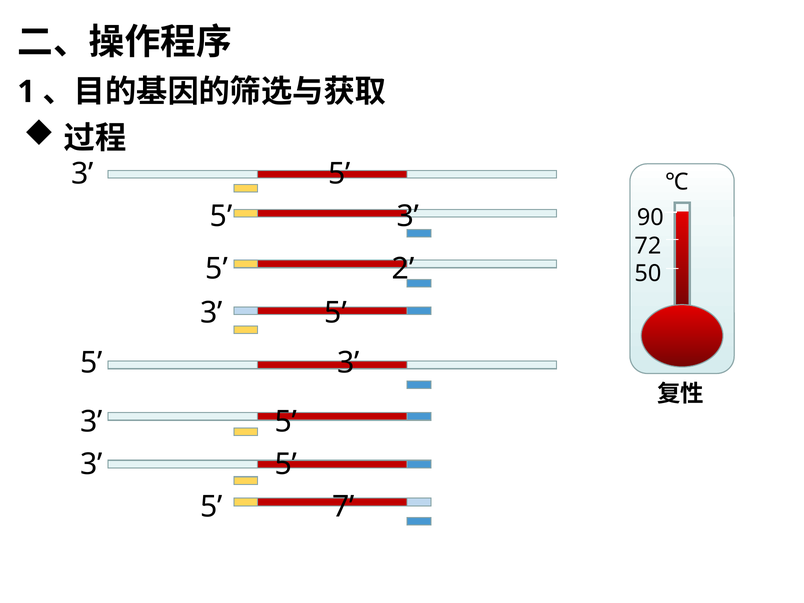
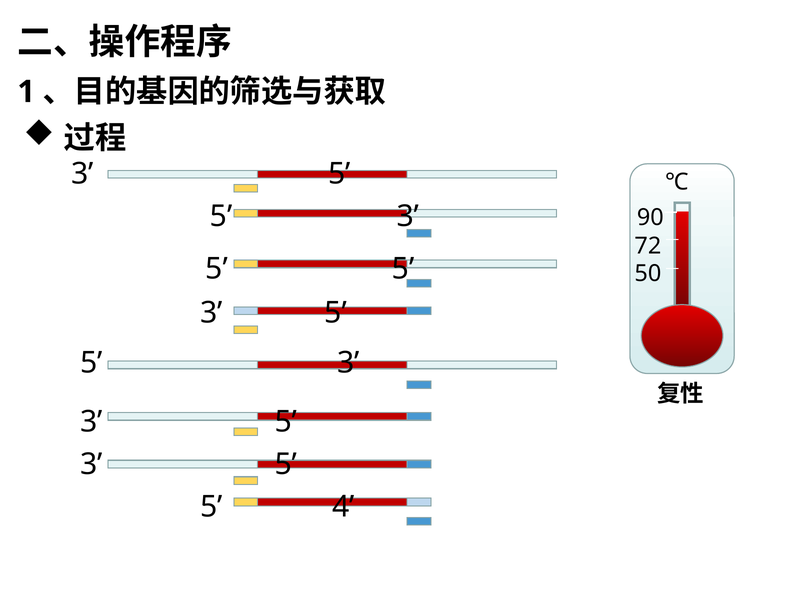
2 at (403, 269): 2 -> 5
7: 7 -> 4
